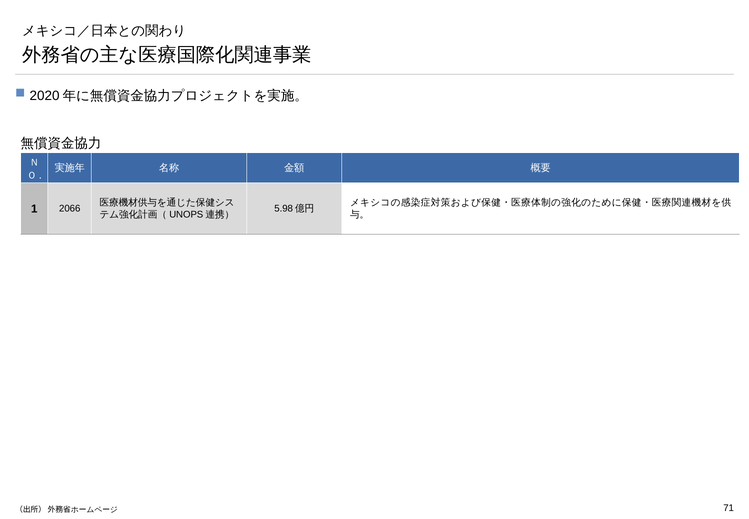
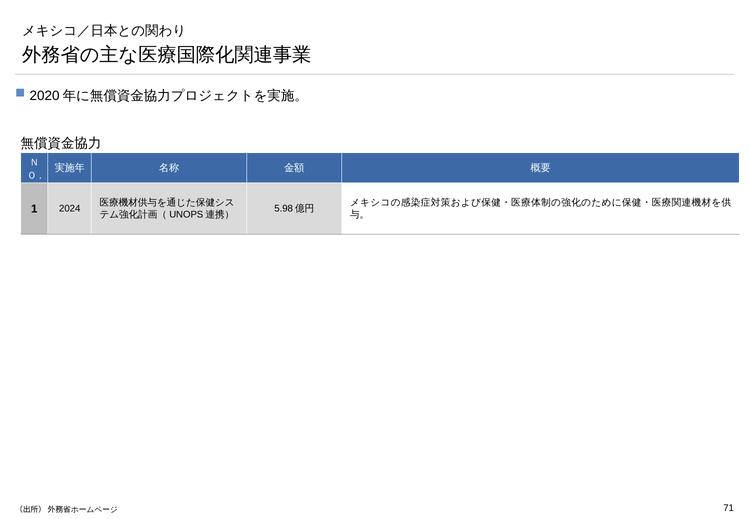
2066: 2066 -> 2024
